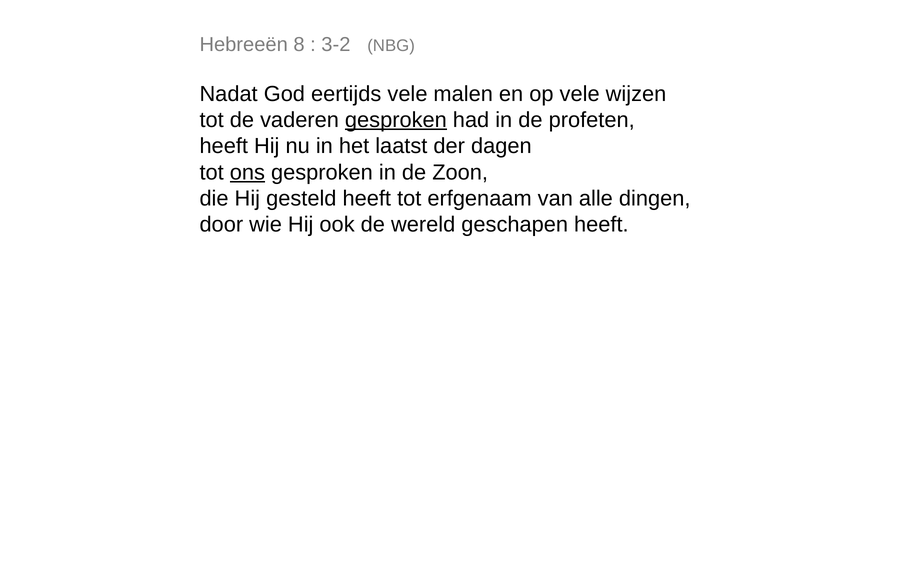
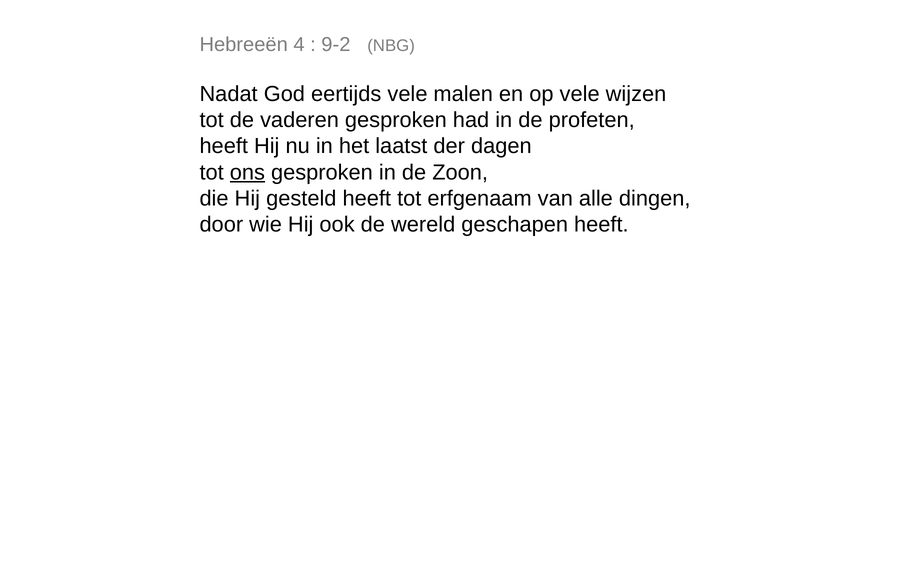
8: 8 -> 4
3-2: 3-2 -> 9-2
gesproken at (396, 120) underline: present -> none
